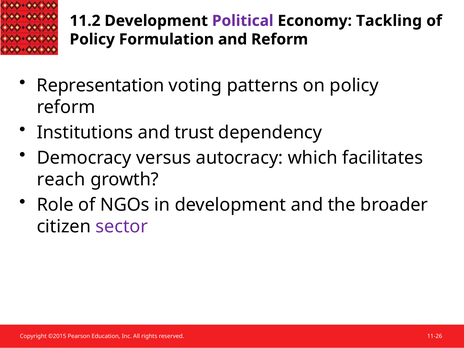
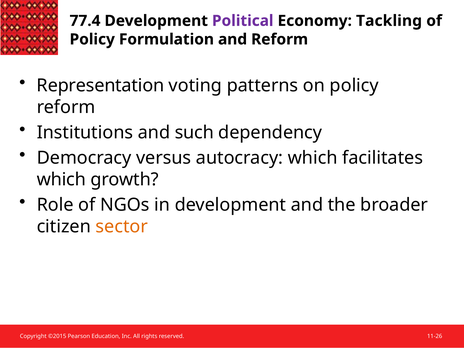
11.2: 11.2 -> 77.4
trust: trust -> such
reach at (61, 179): reach -> which
sector colour: purple -> orange
